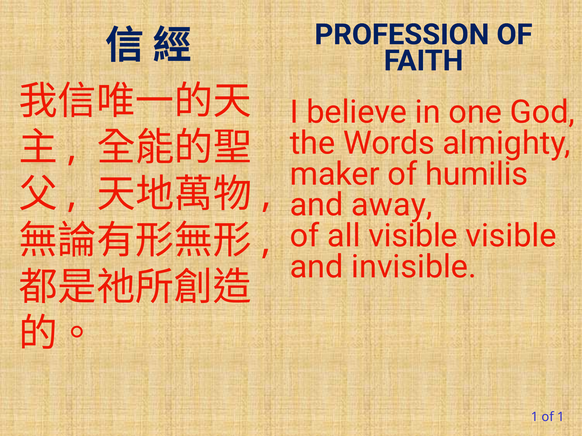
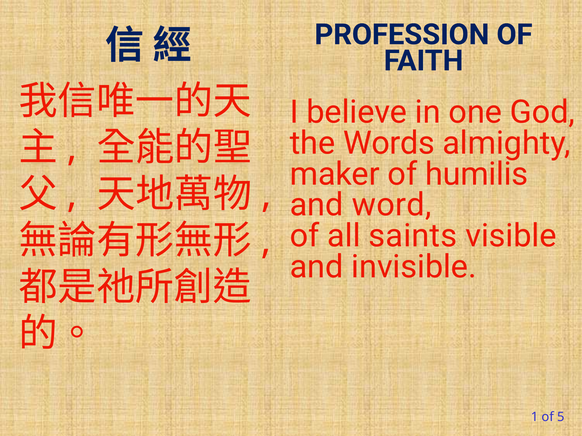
away: away -> word
all visible: visible -> saints
of 1: 1 -> 5
